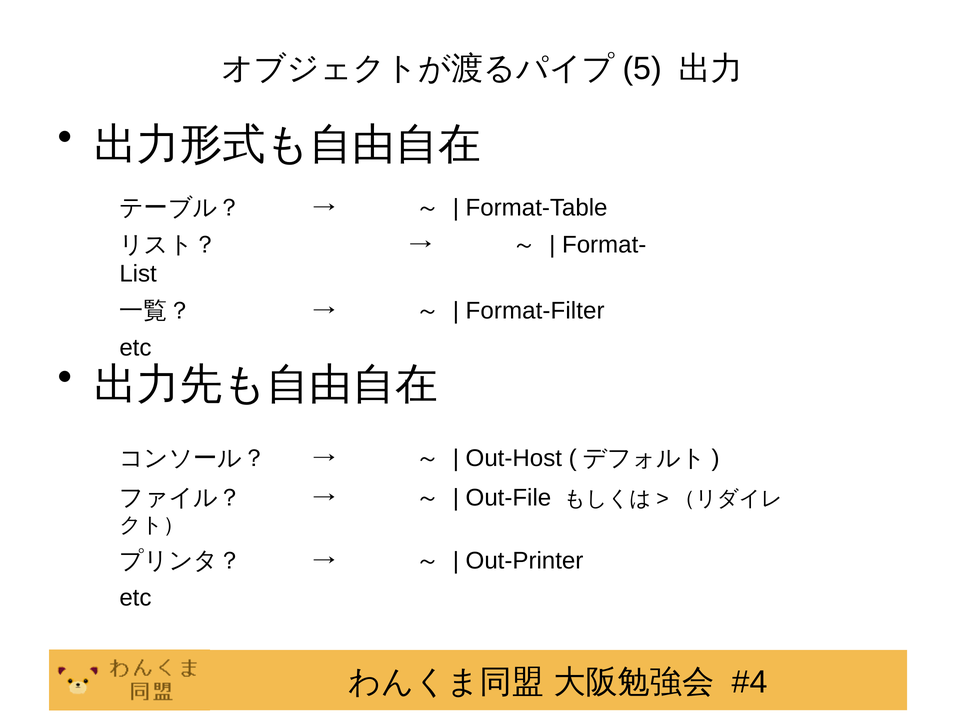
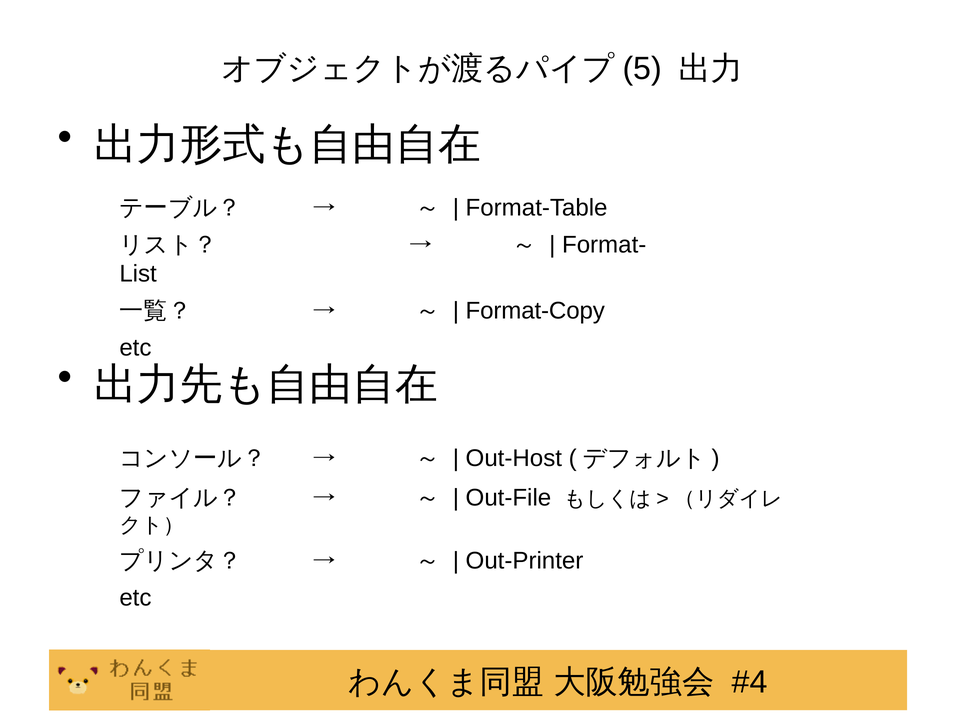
Format-Filter: Format-Filter -> Format-Copy
